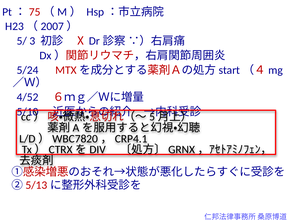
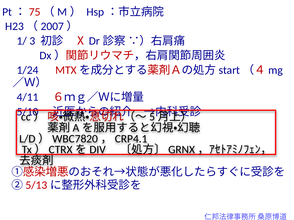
5/: 5/ -> 1/
5/24: 5/24 -> 1/24
4/52: 4/52 -> 4/11
